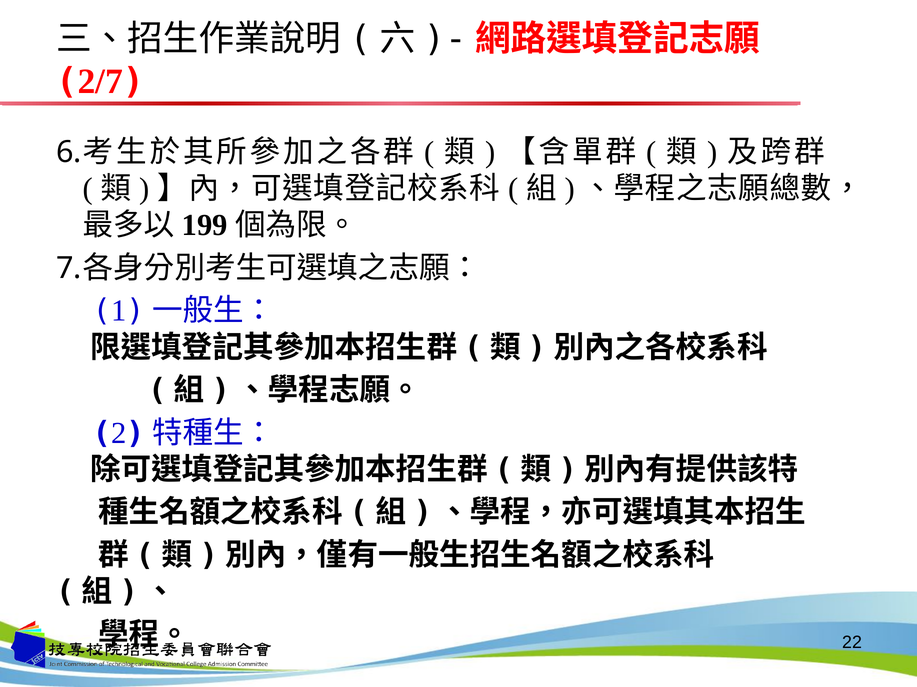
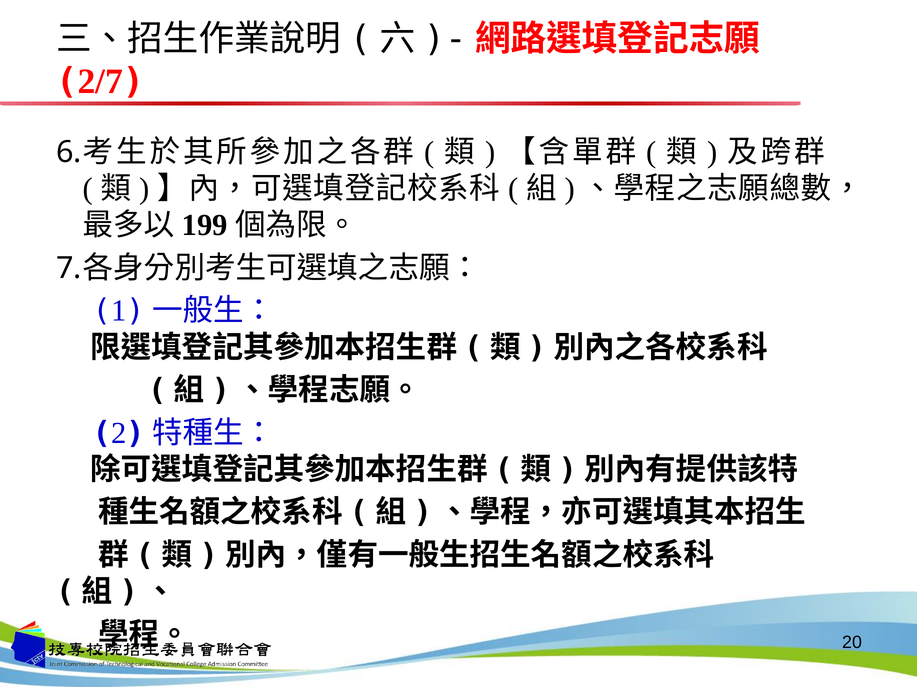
22: 22 -> 20
